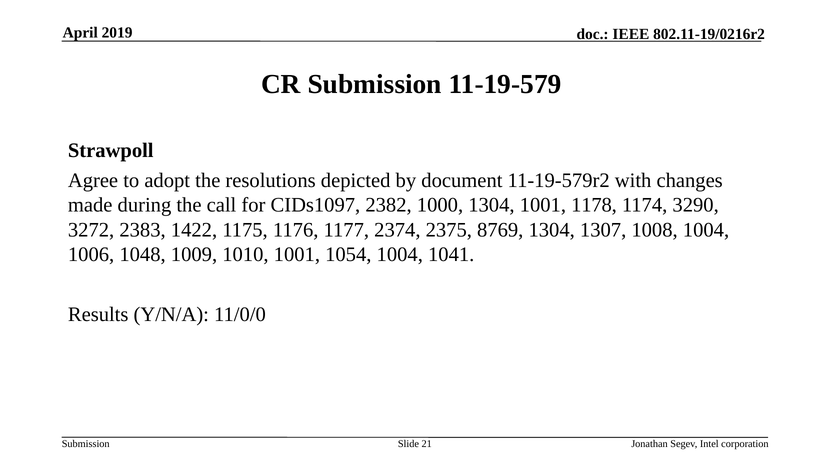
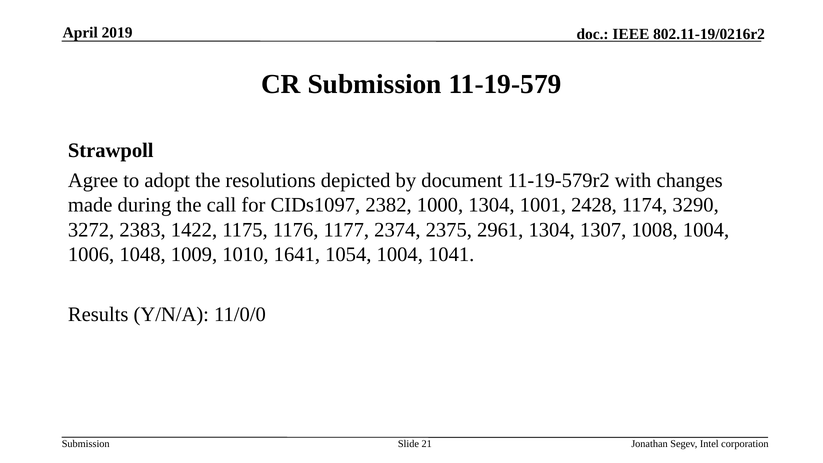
1178: 1178 -> 2428
8769: 8769 -> 2961
1010 1001: 1001 -> 1641
